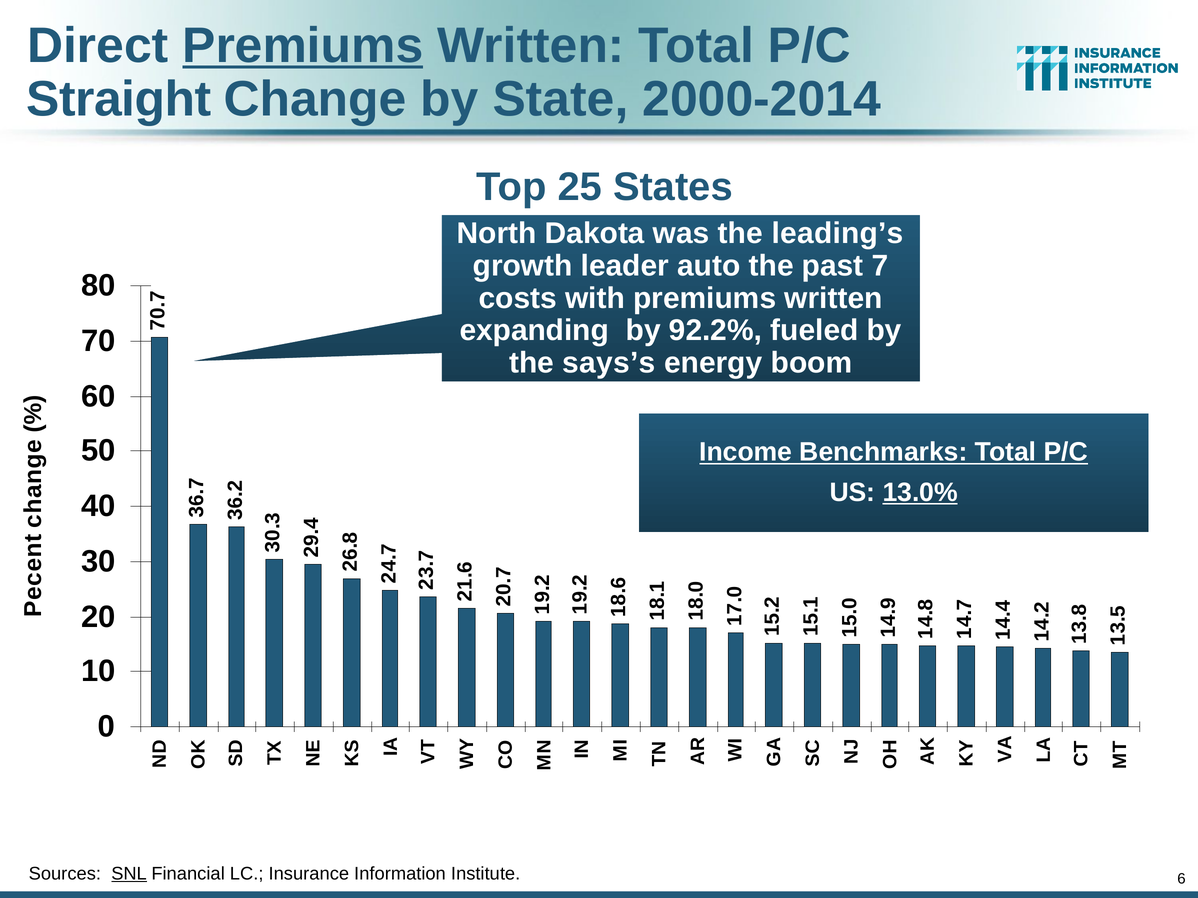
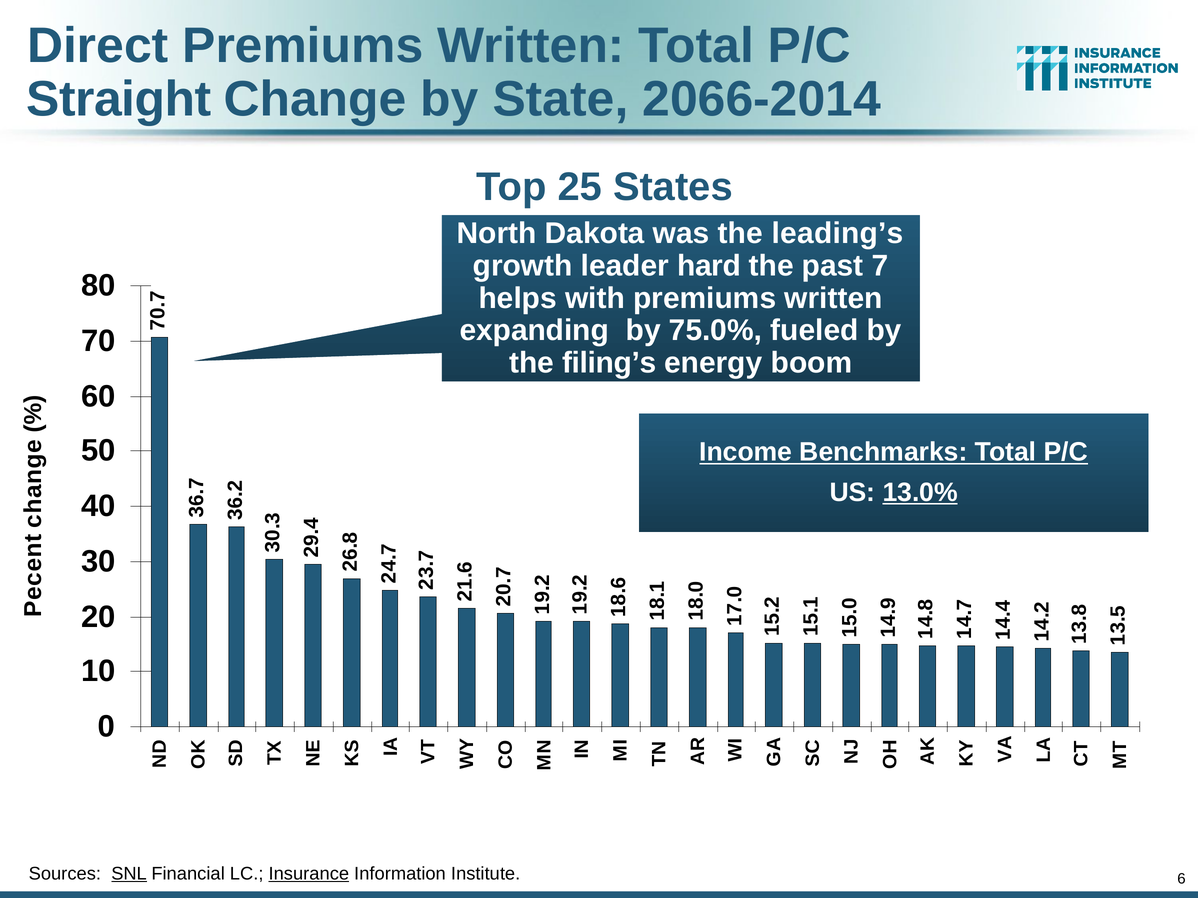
Premiums at (303, 46) underline: present -> none
2000-2014: 2000-2014 -> 2066-2014
auto: auto -> hard
costs: costs -> helps
92.2%: 92.2% -> 75.0%
says’s: says’s -> filing’s
Insurance underline: none -> present
